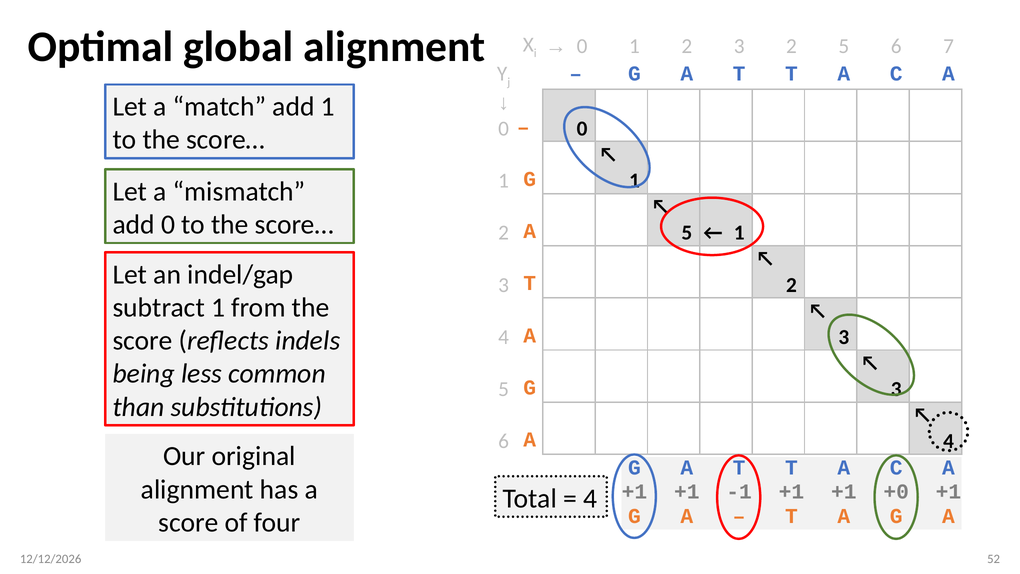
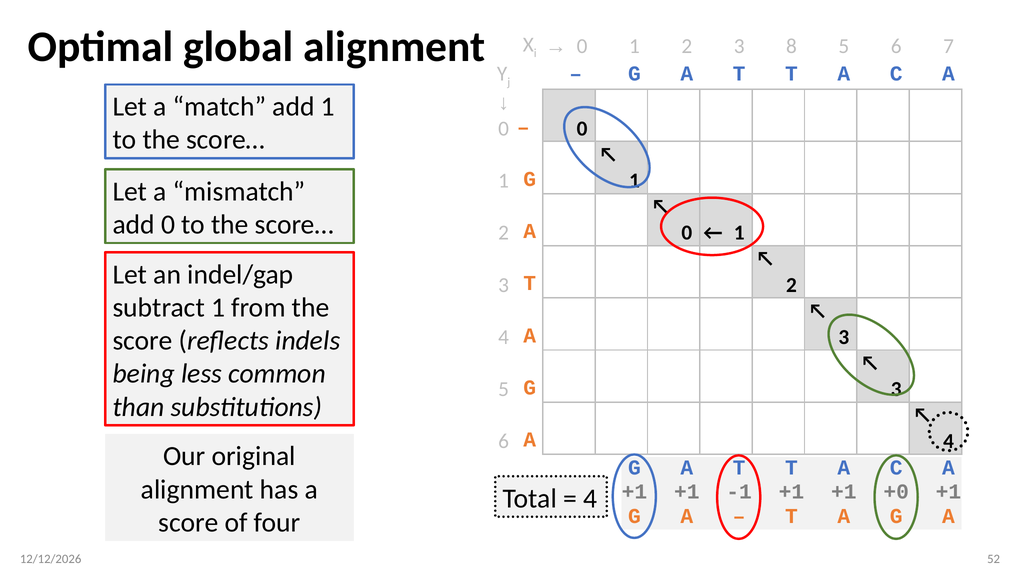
3 2: 2 -> 8
A 5: 5 -> 0
